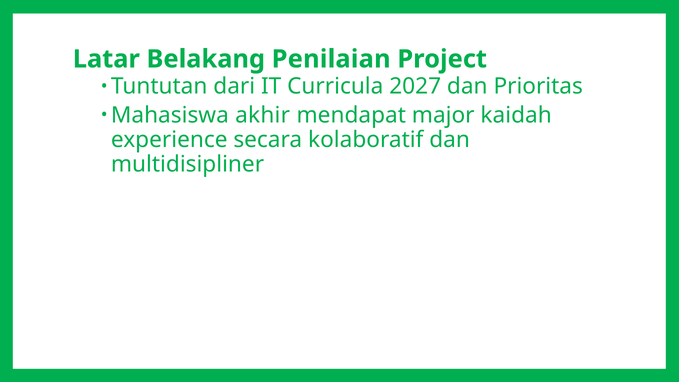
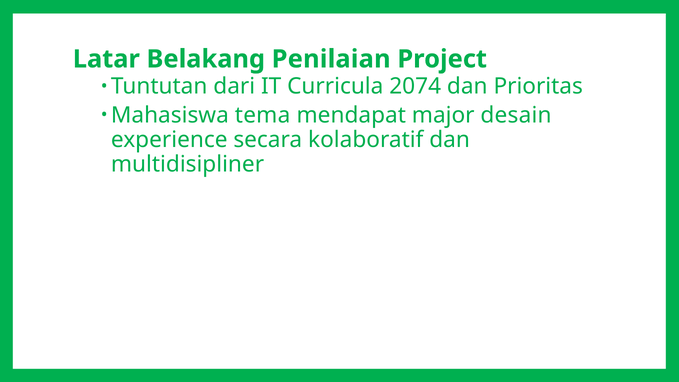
2027: 2027 -> 2074
akhir: akhir -> tema
kaidah: kaidah -> desain
